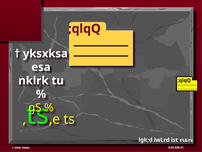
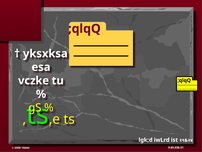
nklrk: nklrk -> vczke
